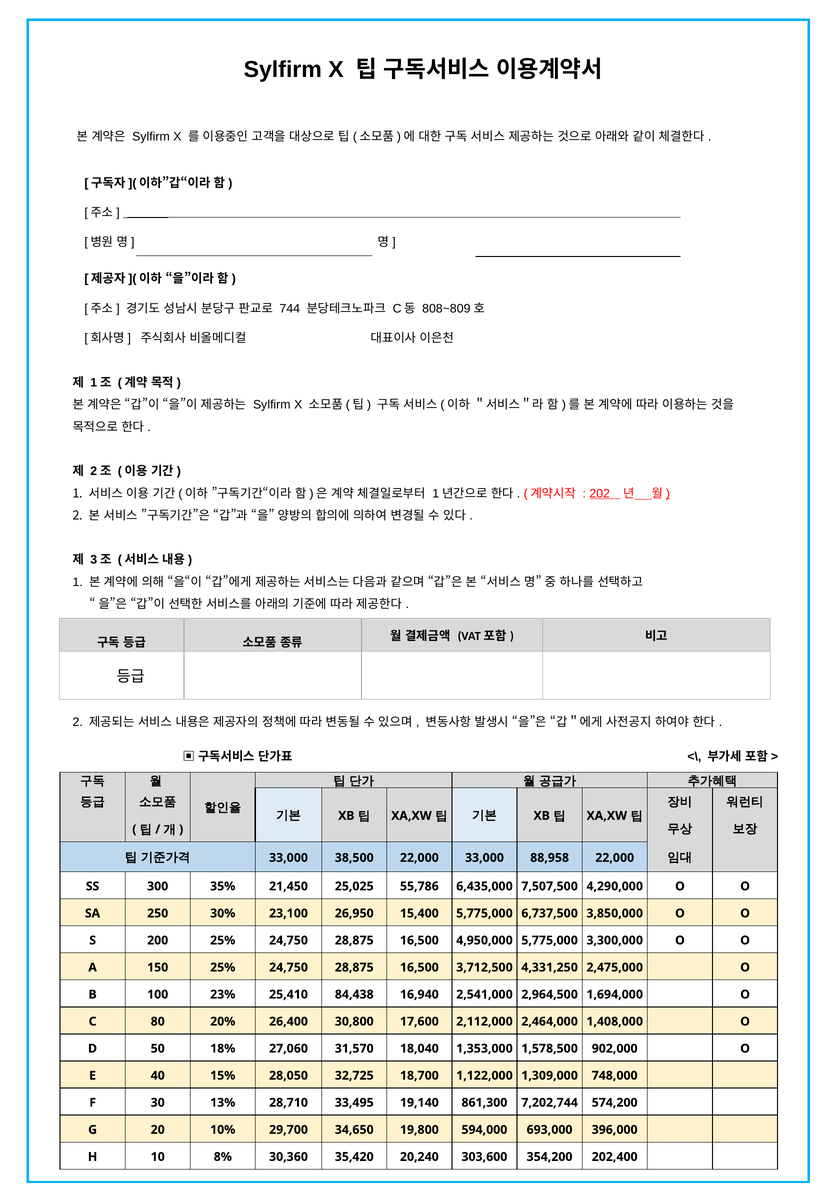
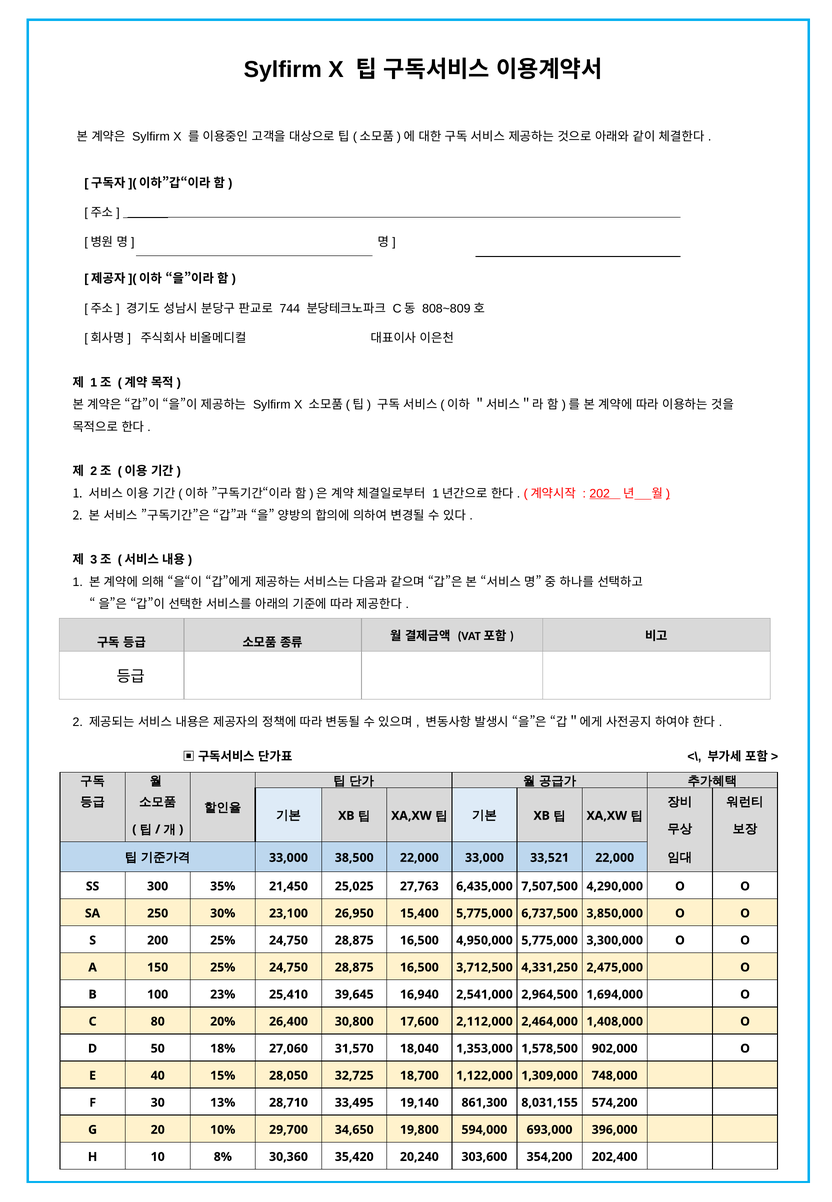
88,958: 88,958 -> 33,521
55,786: 55,786 -> 27,763
84,438: 84,438 -> 39,645
7,202,744: 7,202,744 -> 8,031,155
